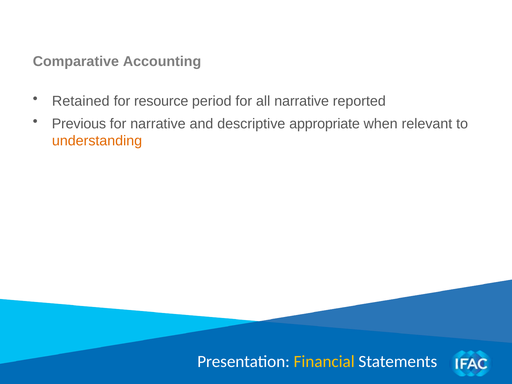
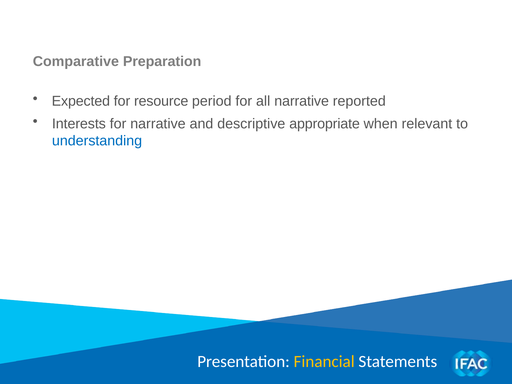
Accounting: Accounting -> Preparation
Retained: Retained -> Expected
Previous: Previous -> Interests
understanding colour: orange -> blue
